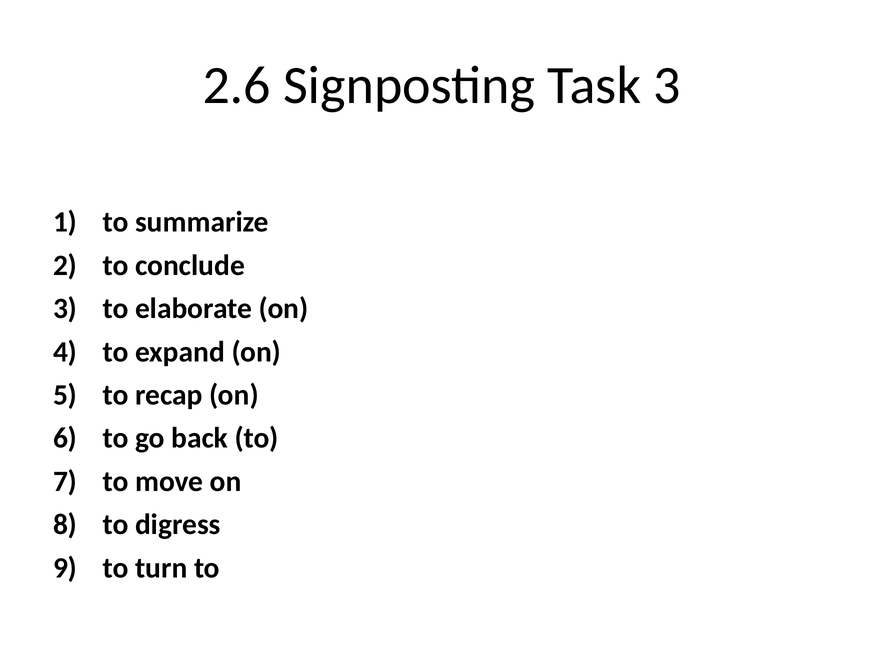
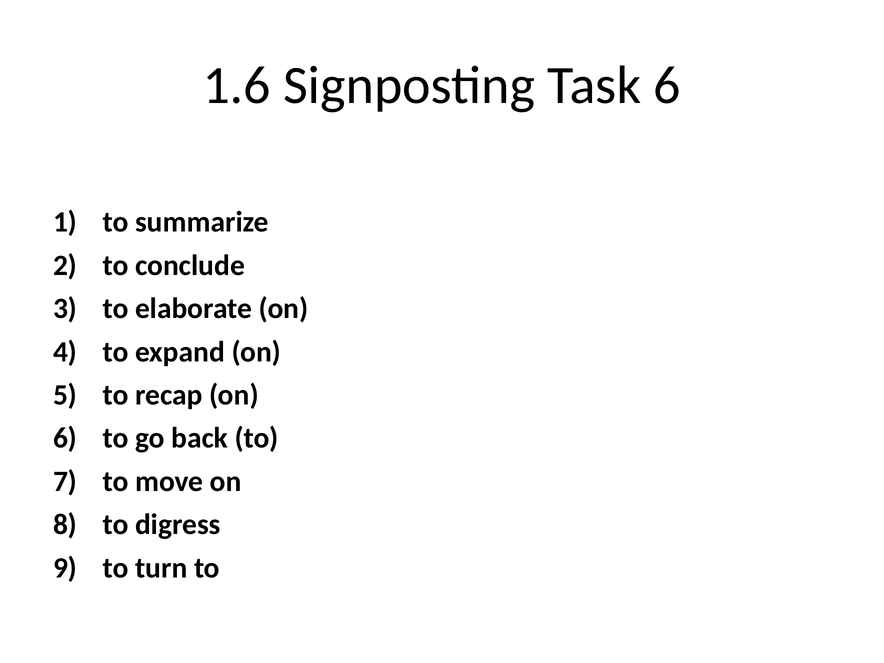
2.6: 2.6 -> 1.6
Task 3: 3 -> 6
